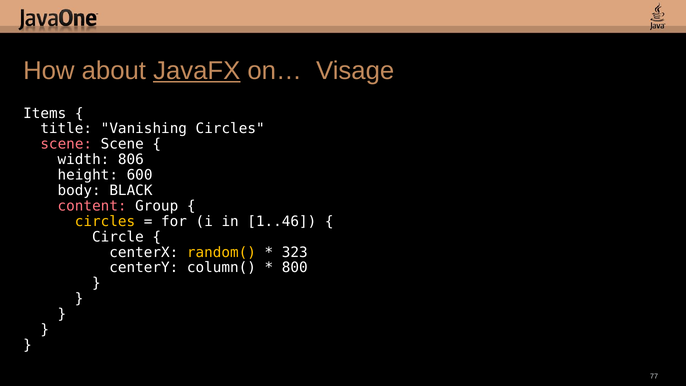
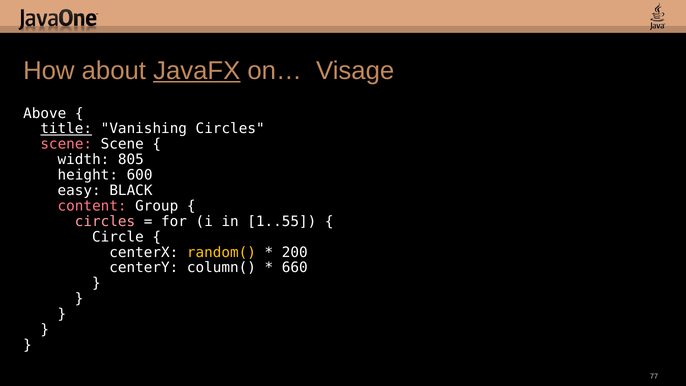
Items: Items -> Above
title underline: none -> present
806: 806 -> 805
body: body -> easy
circles at (105, 221) colour: yellow -> pink
1..46: 1..46 -> 1..55
323: 323 -> 200
800: 800 -> 660
